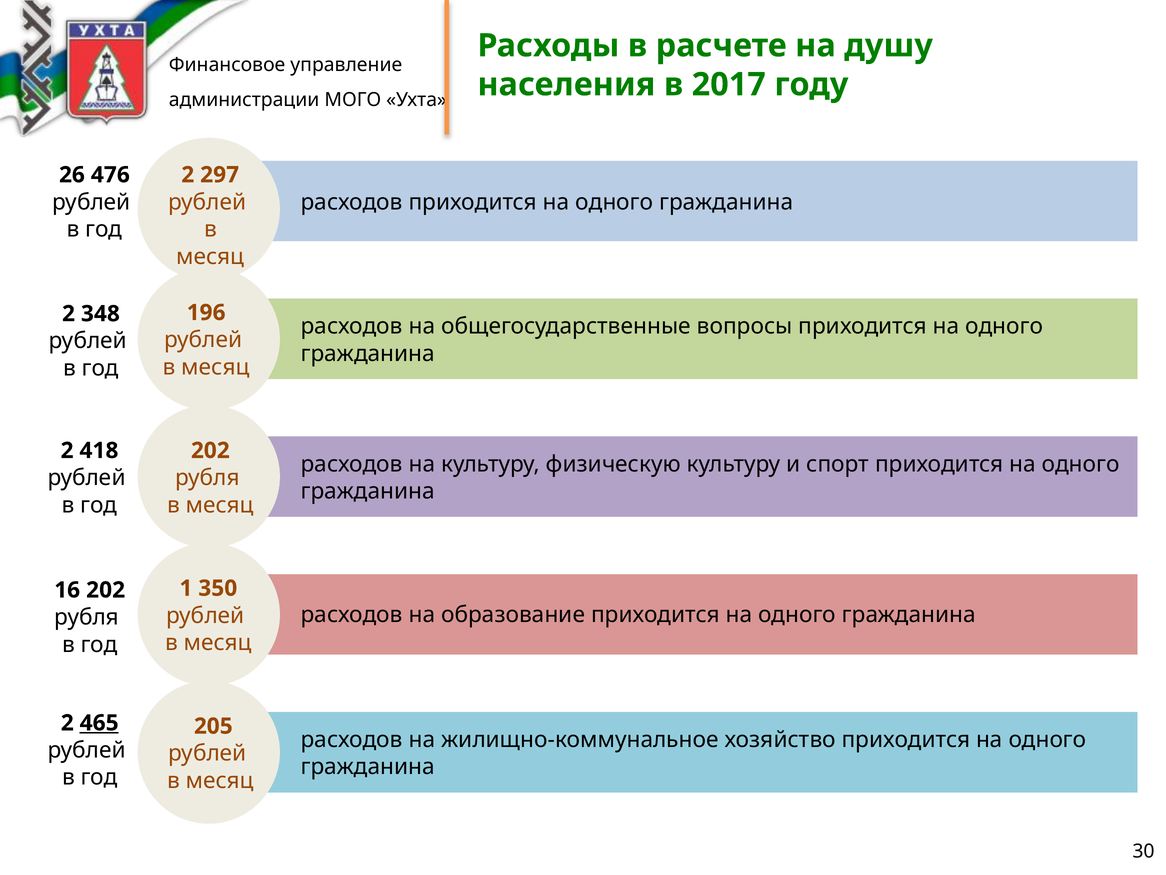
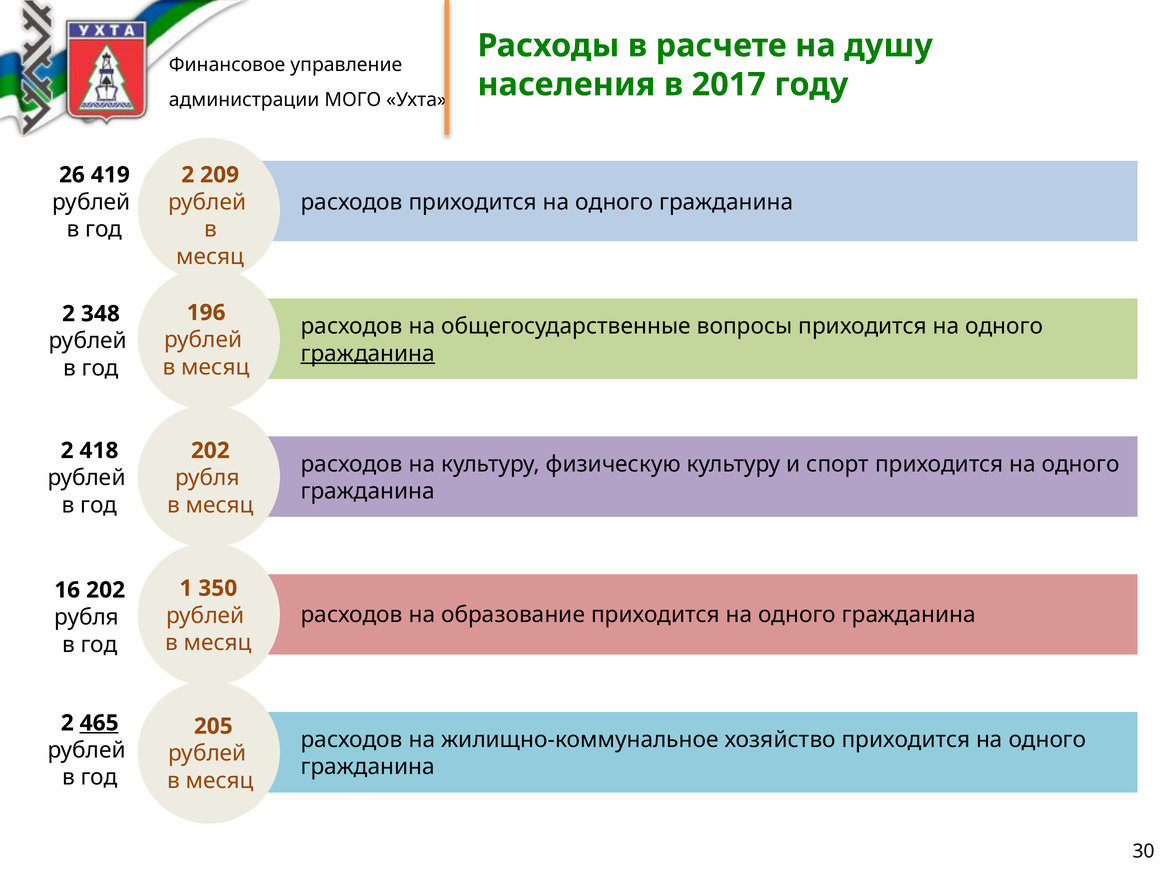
476: 476 -> 419
297: 297 -> 209
гражданина at (368, 353) underline: none -> present
